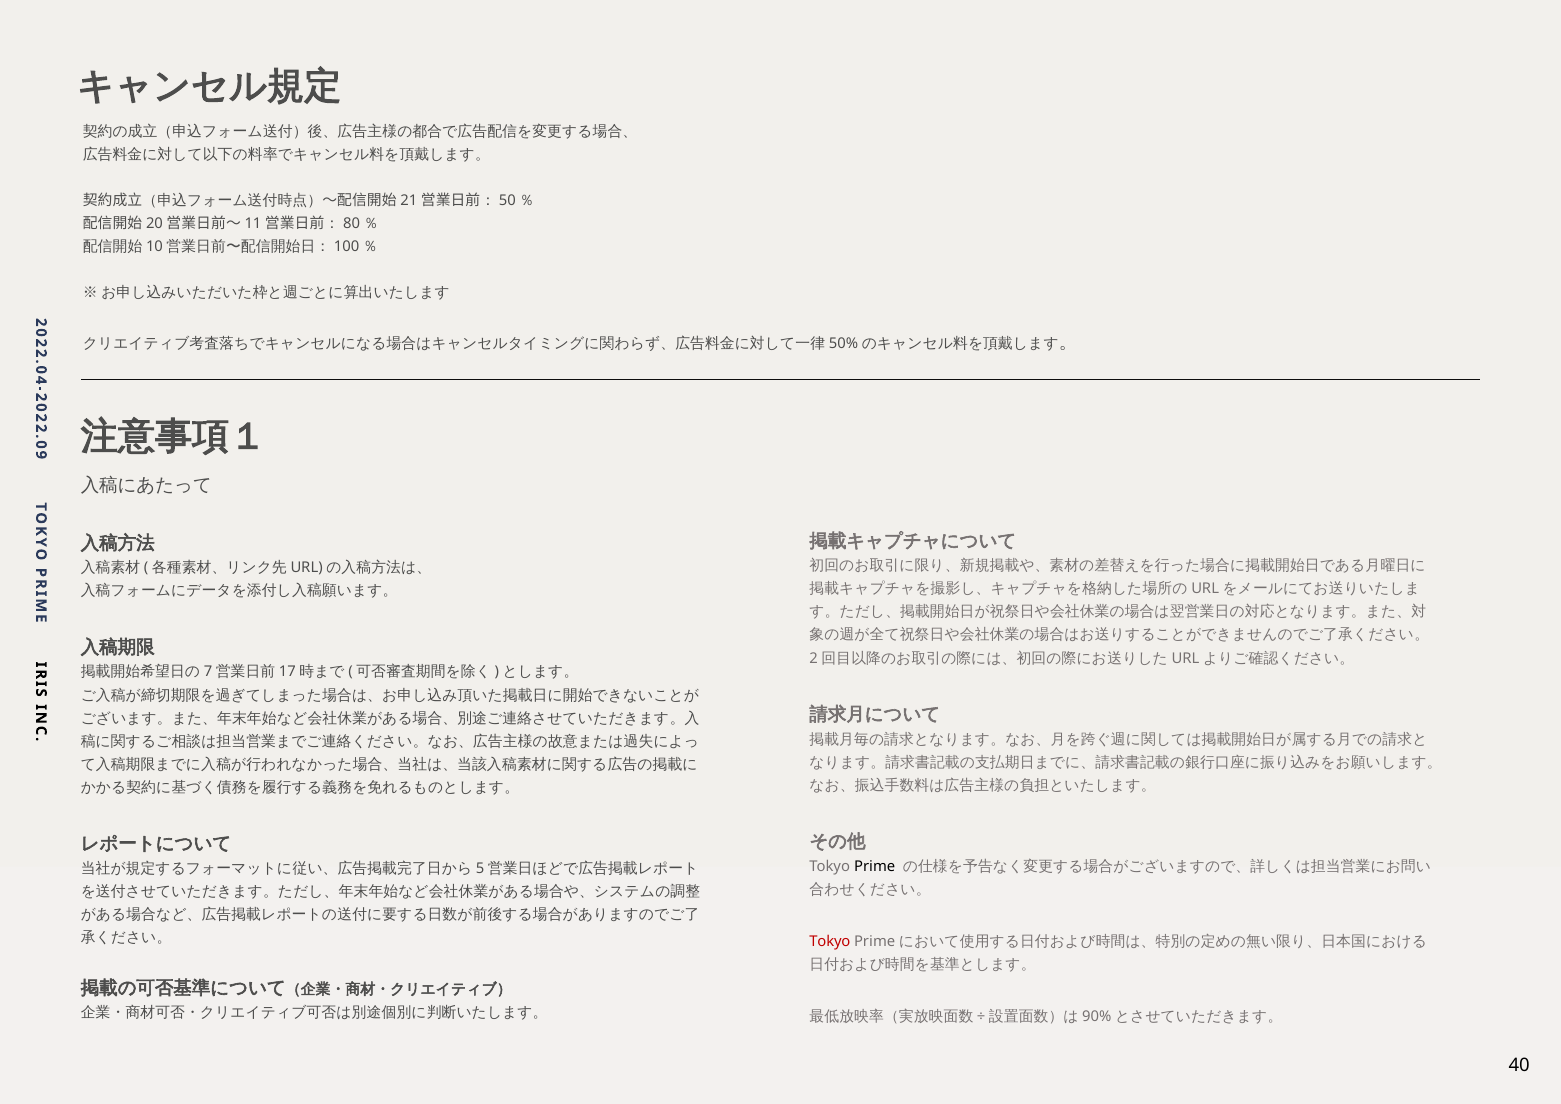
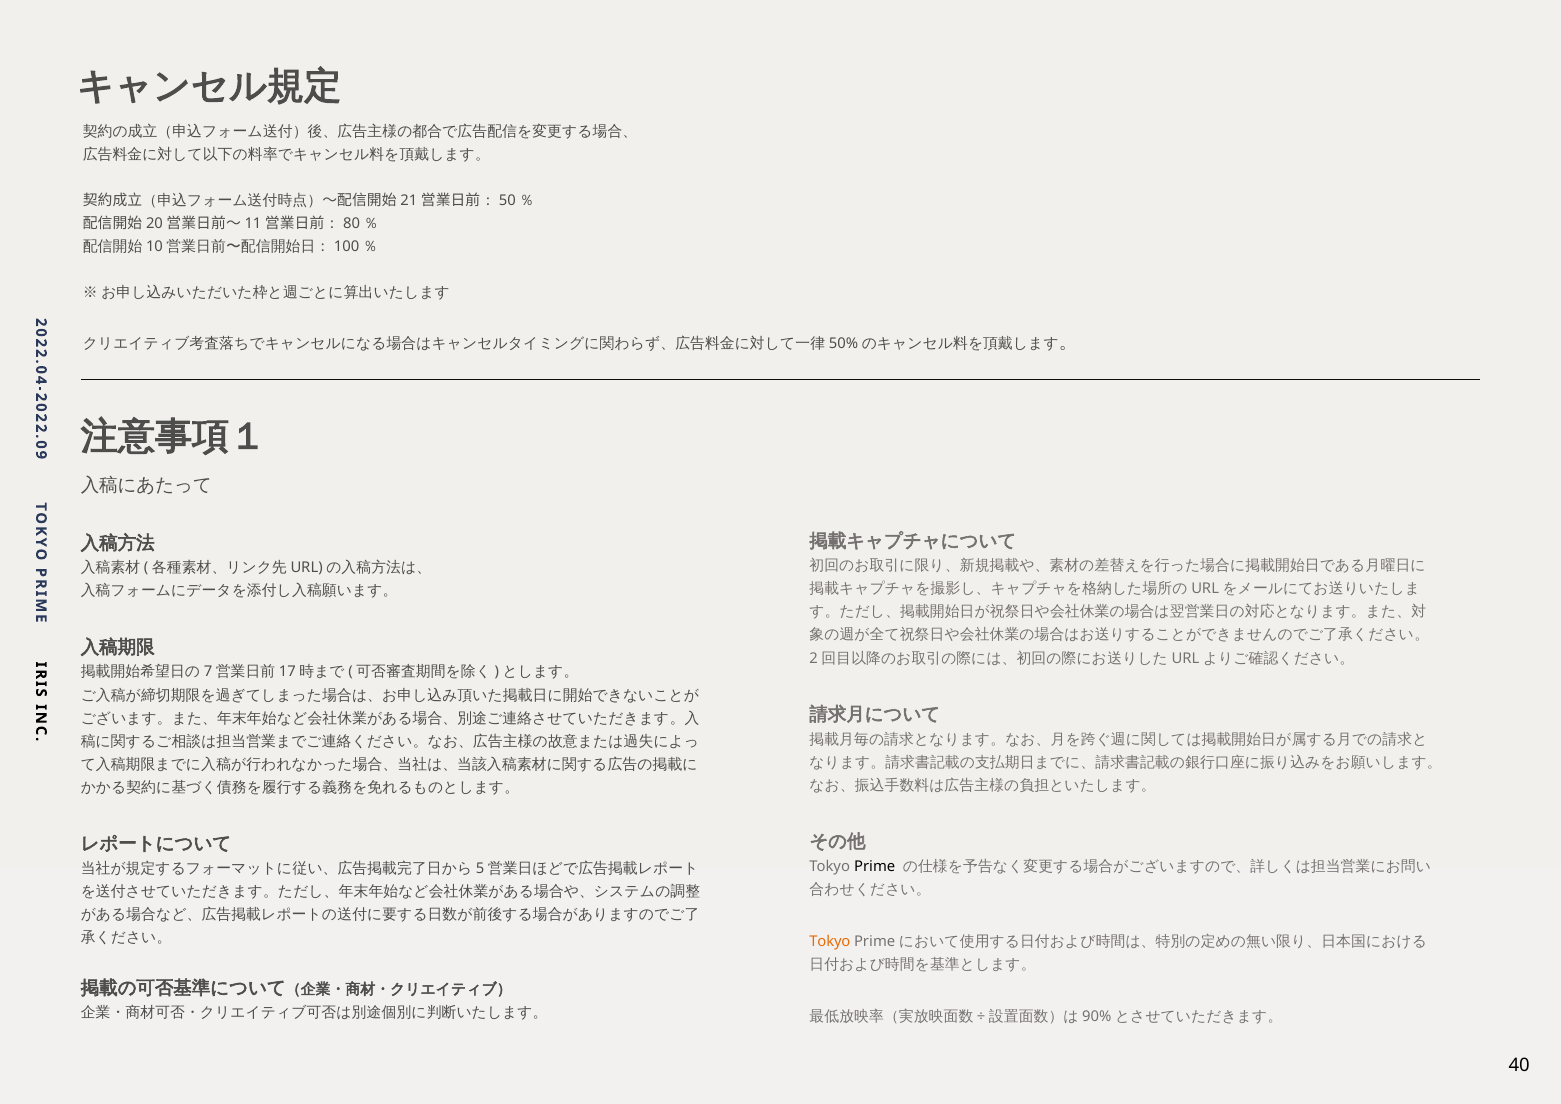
Tokyo at (830, 941) colour: red -> orange
